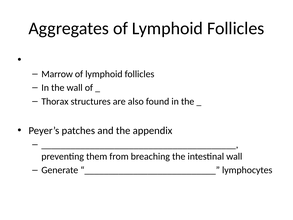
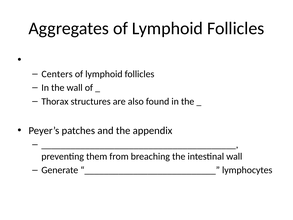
Marrow: Marrow -> Centers
